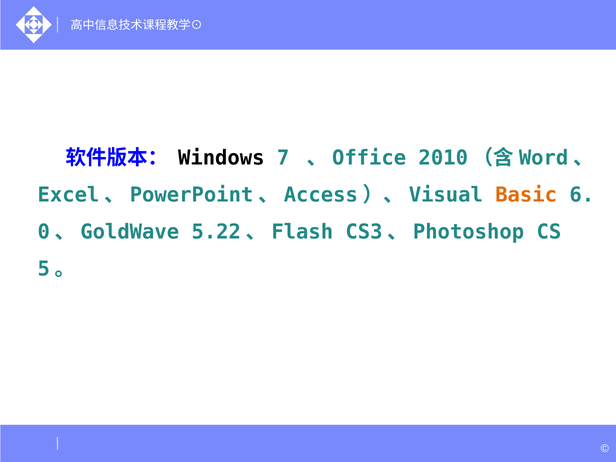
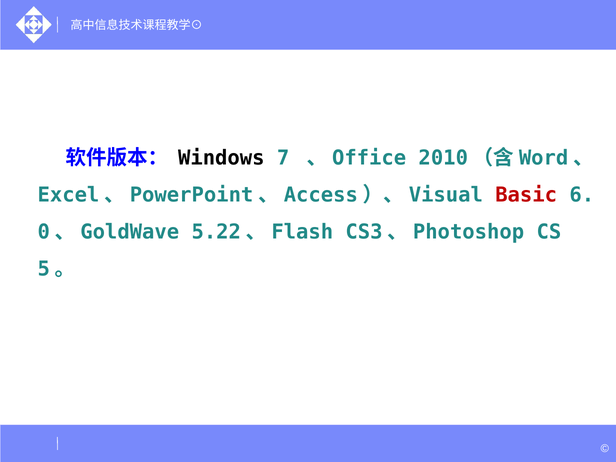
Basic colour: orange -> red
